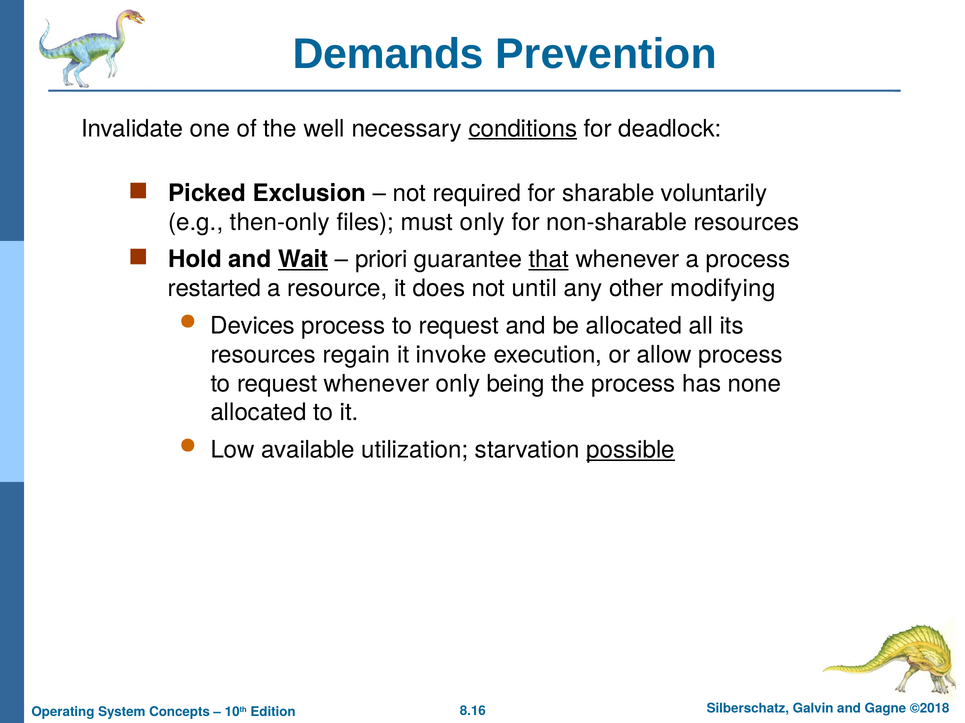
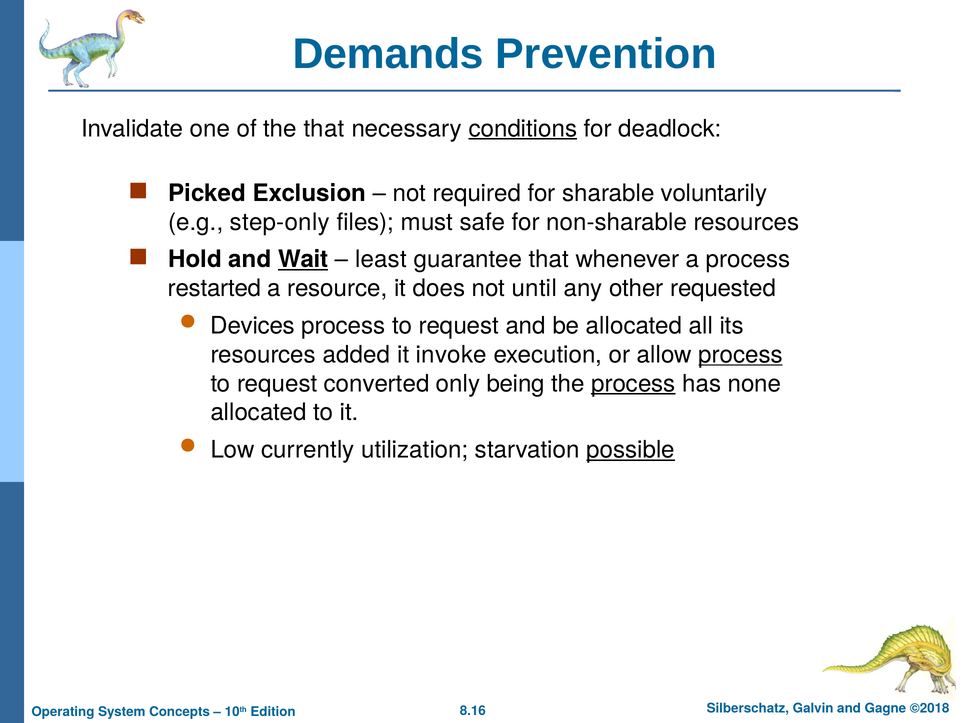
the well: well -> that
then-only: then-only -> step-only
must only: only -> safe
priori: priori -> least
that at (549, 260) underline: present -> none
modifying: modifying -> requested
regain: regain -> added
process at (740, 355) underline: none -> present
request whenever: whenever -> converted
process at (633, 384) underline: none -> present
available: available -> currently
